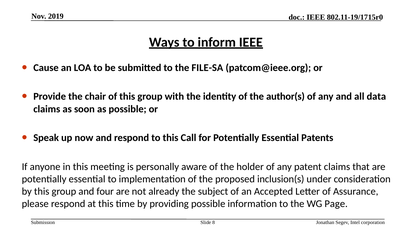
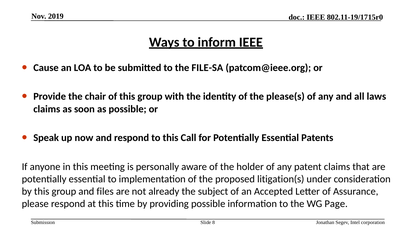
author(s: author(s -> please(s
data: data -> laws
inclusion(s: inclusion(s -> litigation(s
four: four -> files
